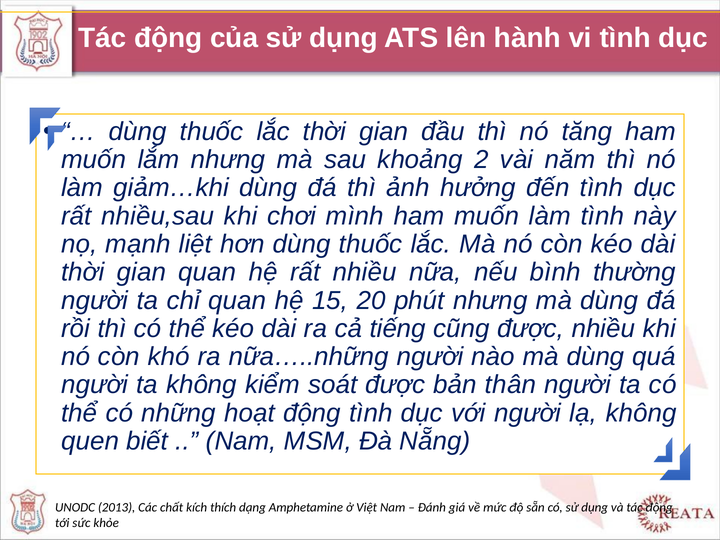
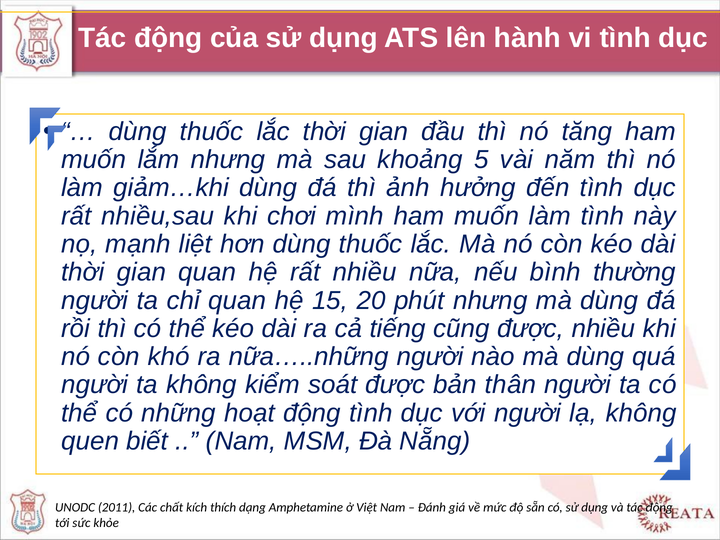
2: 2 -> 5
2013: 2013 -> 2011
